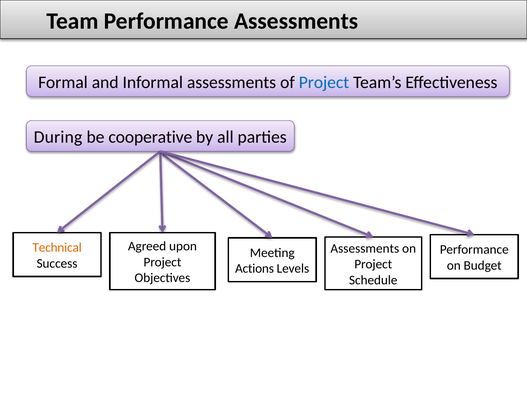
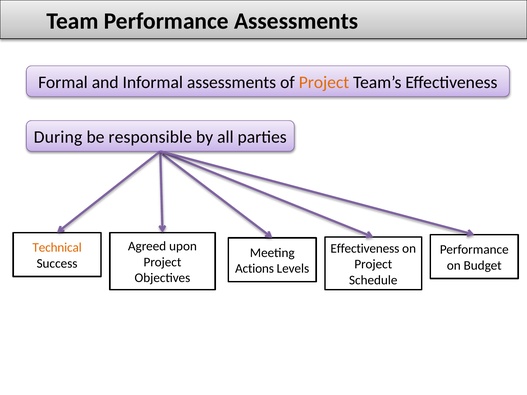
Project at (324, 82) colour: blue -> orange
cooperative: cooperative -> responsible
Assessments at (365, 249): Assessments -> Effectiveness
